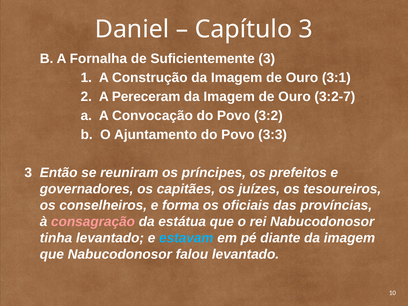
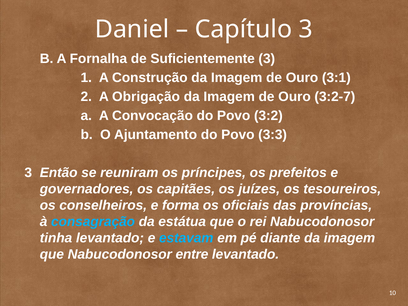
Pereceram: Pereceram -> Obrigação
consagração colour: pink -> light blue
falou: falou -> entre
